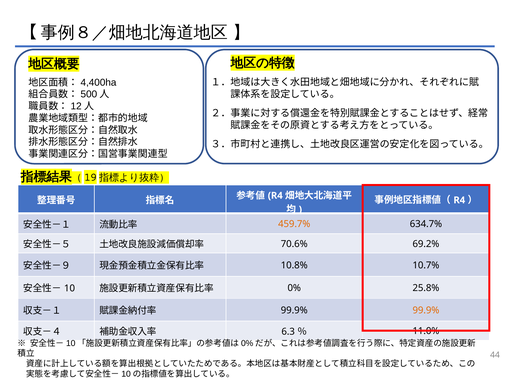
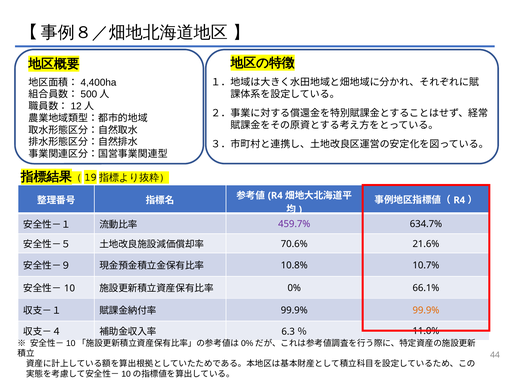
459.7% colour: orange -> purple
69.2%: 69.2% -> 21.6%
25.8%: 25.8% -> 66.1%
